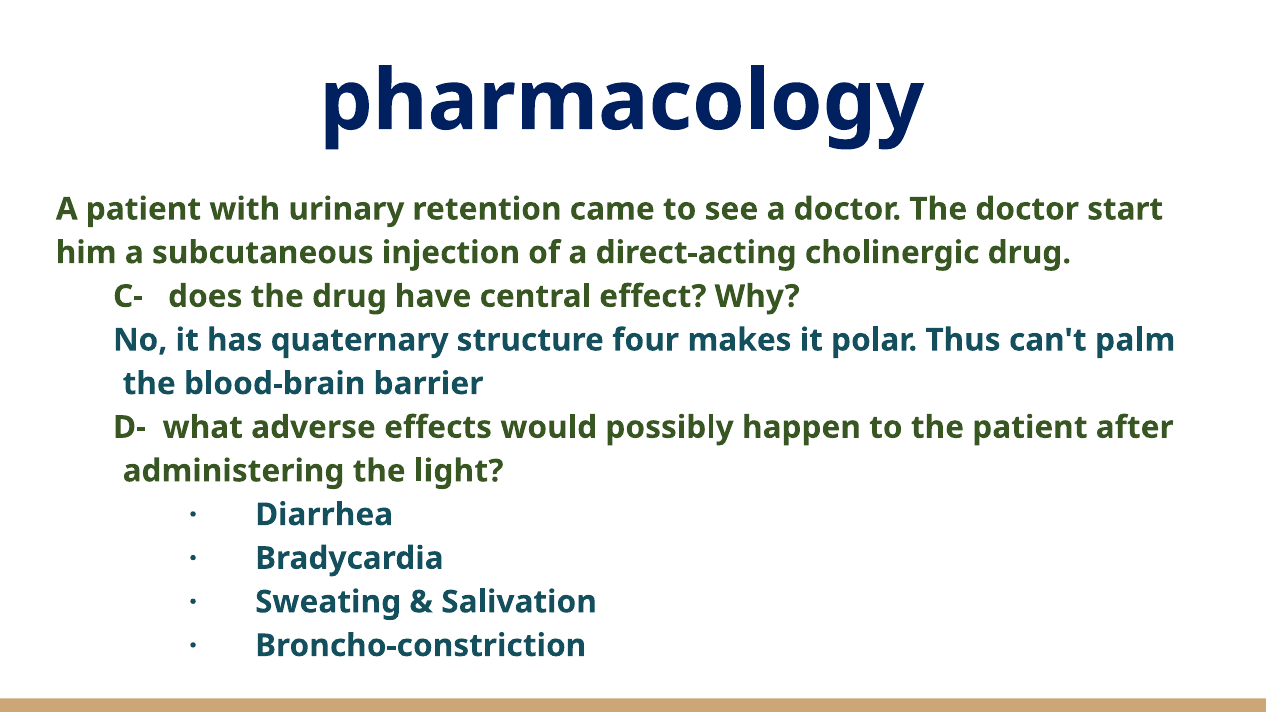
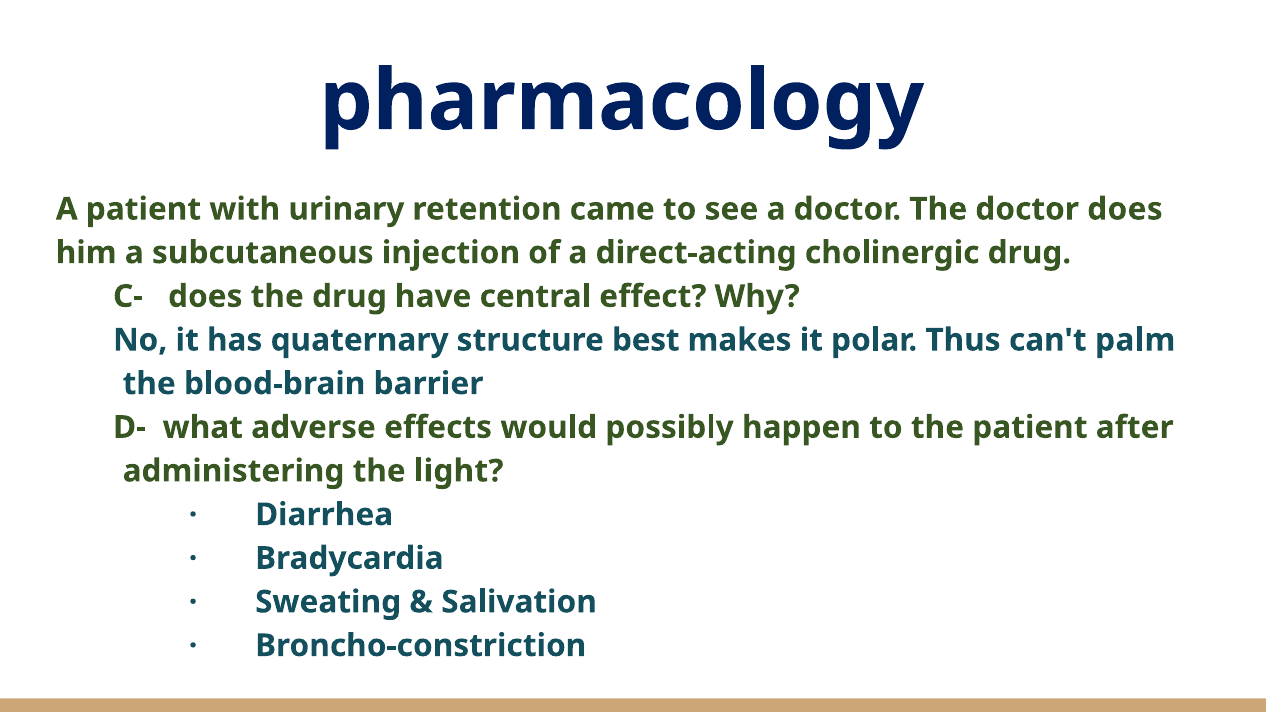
start at (1125, 209): start -> does
four: four -> best
